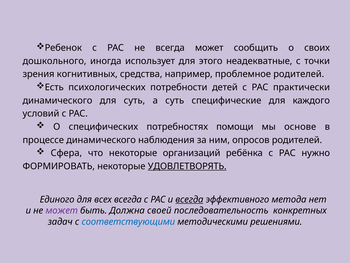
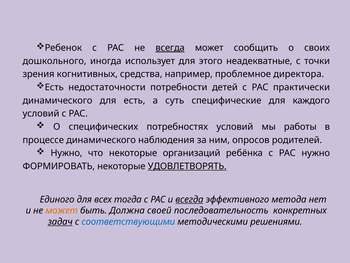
всегда at (170, 48) underline: none -> present
проблемное родителей: родителей -> директора
психологических: психологических -> недостаточности
для суть: суть -> есть
потребностях помощи: помощи -> условий
основе: основе -> работы
Сфера at (66, 153): Сфера -> Нужно
всех всегда: всегда -> тогда
может at (62, 210) colour: purple -> orange
задач underline: none -> present
